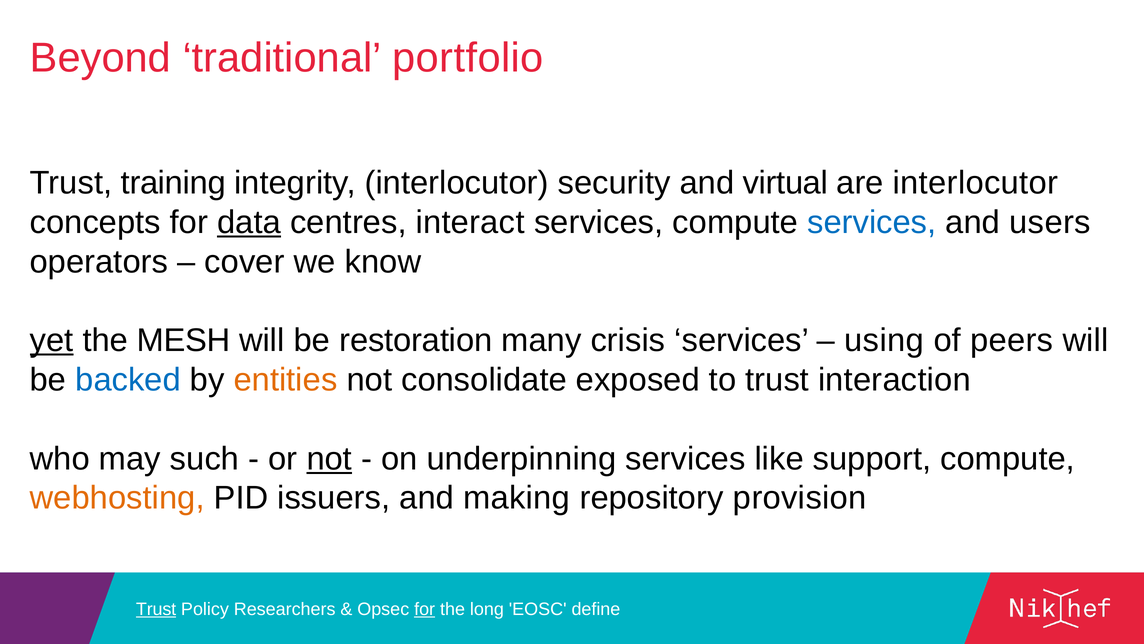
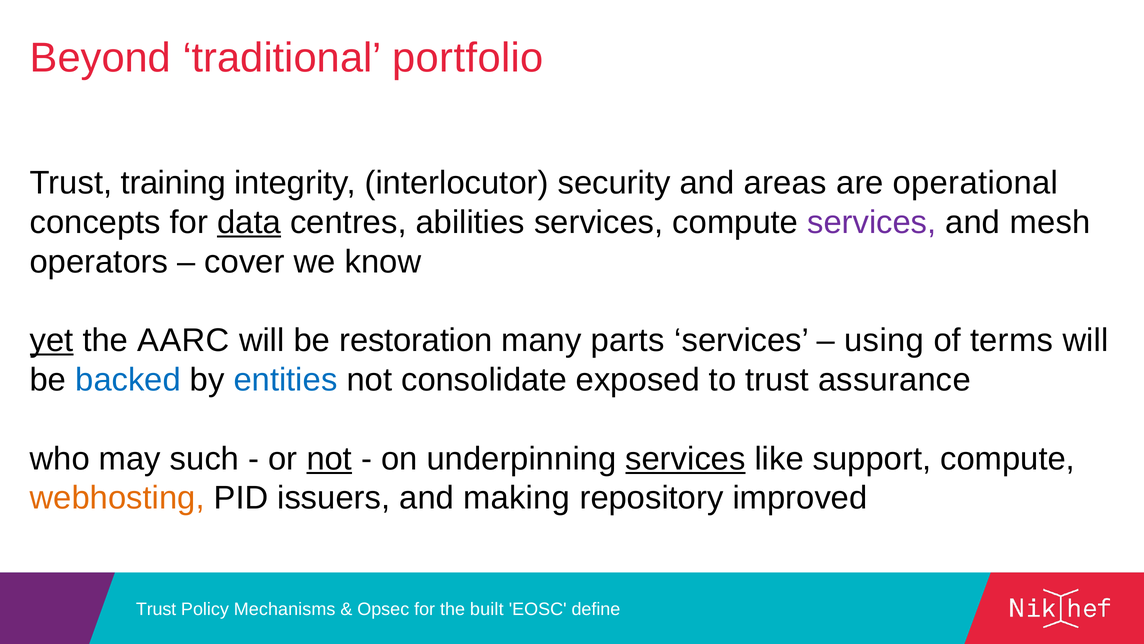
virtual: virtual -> areas
are interlocutor: interlocutor -> operational
interact: interact -> abilities
services at (872, 222) colour: blue -> purple
users: users -> mesh
MESH: MESH -> AARC
crisis: crisis -> parts
peers: peers -> terms
entities colour: orange -> blue
interaction: interaction -> assurance
services at (685, 458) underline: none -> present
provision: provision -> improved
Trust at (156, 609) underline: present -> none
Researchers: Researchers -> Mechanisms
for at (425, 609) underline: present -> none
long: long -> built
